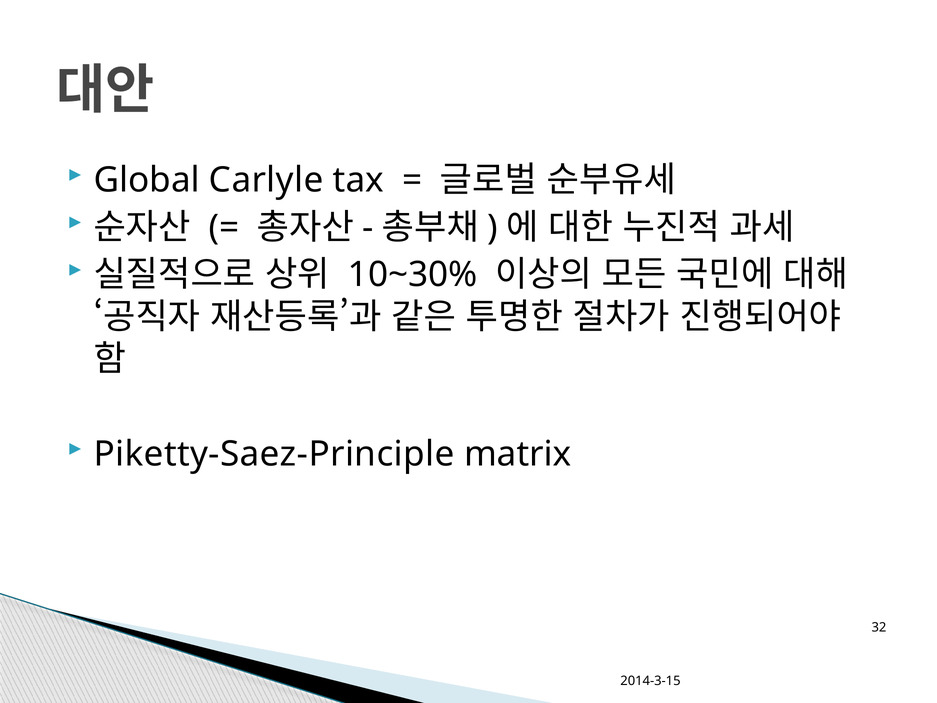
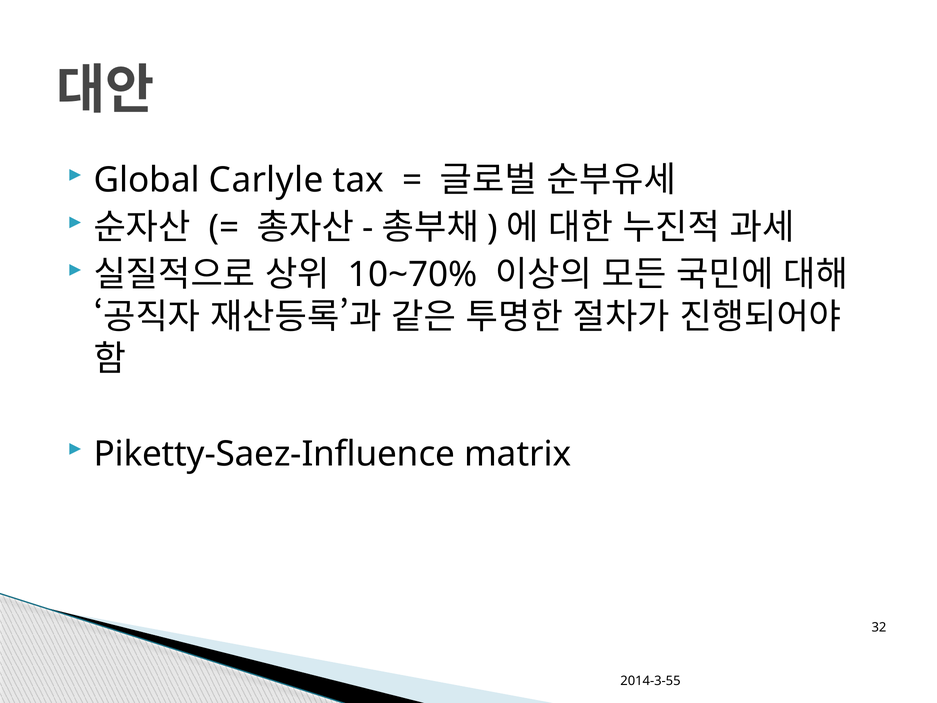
10~30%: 10~30% -> 10~70%
Piketty-Saez-Principle: Piketty-Saez-Principle -> Piketty-Saez-Influence
2014-3-15: 2014-3-15 -> 2014-3-55
